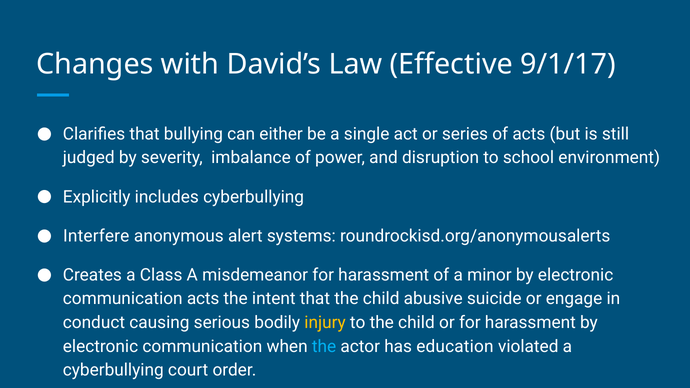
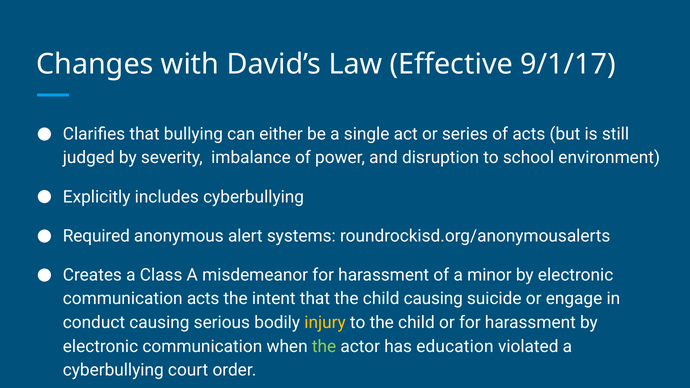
Interfere: Interfere -> Required
child abusive: abusive -> causing
the at (324, 347) colour: light blue -> light green
